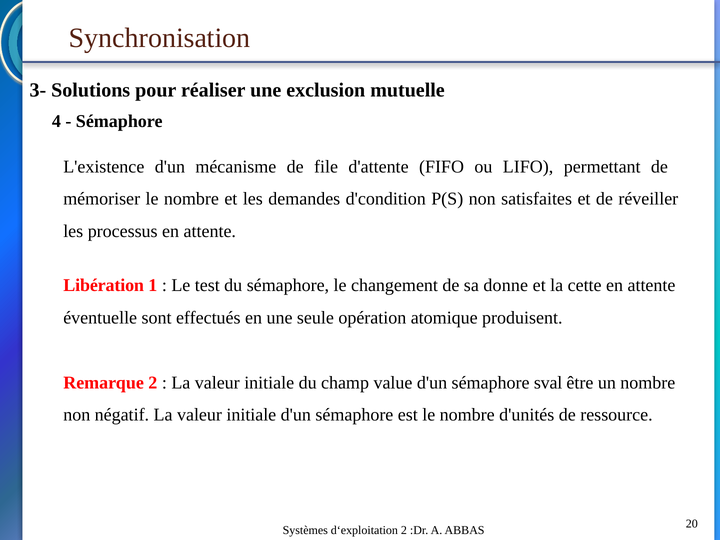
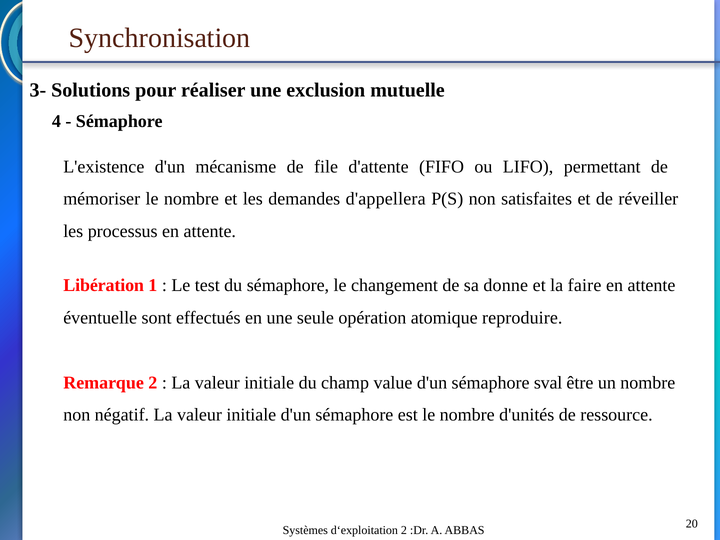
d'condition: d'condition -> d'appellera
cette: cette -> faire
produisent: produisent -> reproduire
